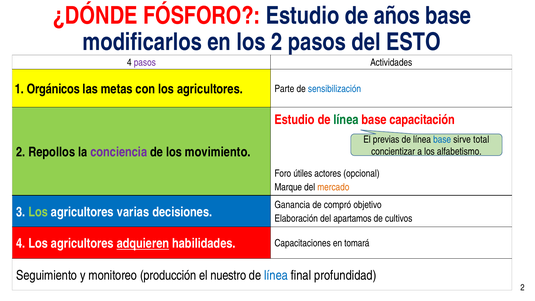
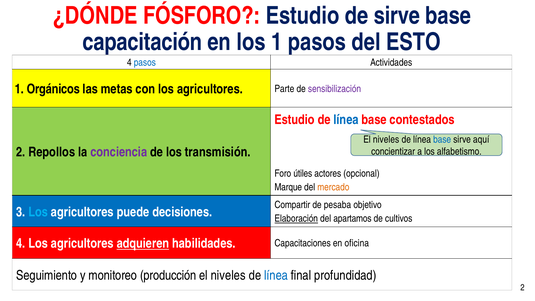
de años: años -> sirve
modificarlos: modificarlos -> capacitación
los 2: 2 -> 1
pasos at (145, 63) colour: purple -> blue
sensibilización colour: blue -> purple
línea at (346, 120) colour: green -> blue
capacitación: capacitación -> contestados
previas at (386, 139): previas -> niveles
total: total -> aquí
movimiento: movimiento -> transmisión
Ganancia: Ganancia -> Compartir
compró: compró -> pesaba
Los at (38, 212) colour: light green -> light blue
varias: varias -> puede
Elaboración underline: none -> present
tomará: tomará -> oficina
nuestro at (228, 275): nuestro -> niveles
